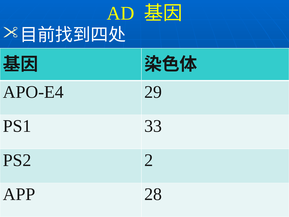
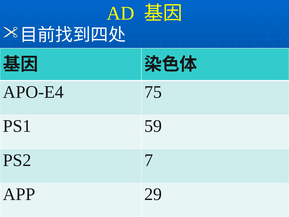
29: 29 -> 75
33: 33 -> 59
2: 2 -> 7
28: 28 -> 29
